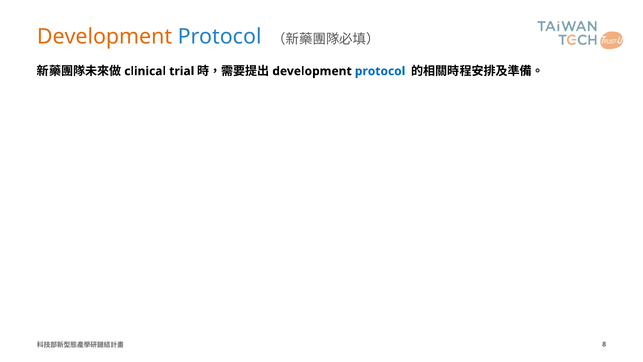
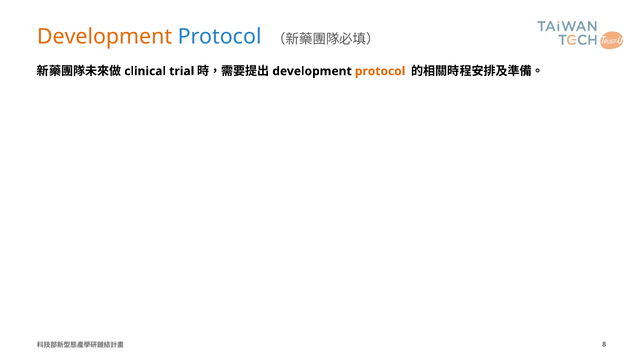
protocol at (380, 71) colour: blue -> orange
